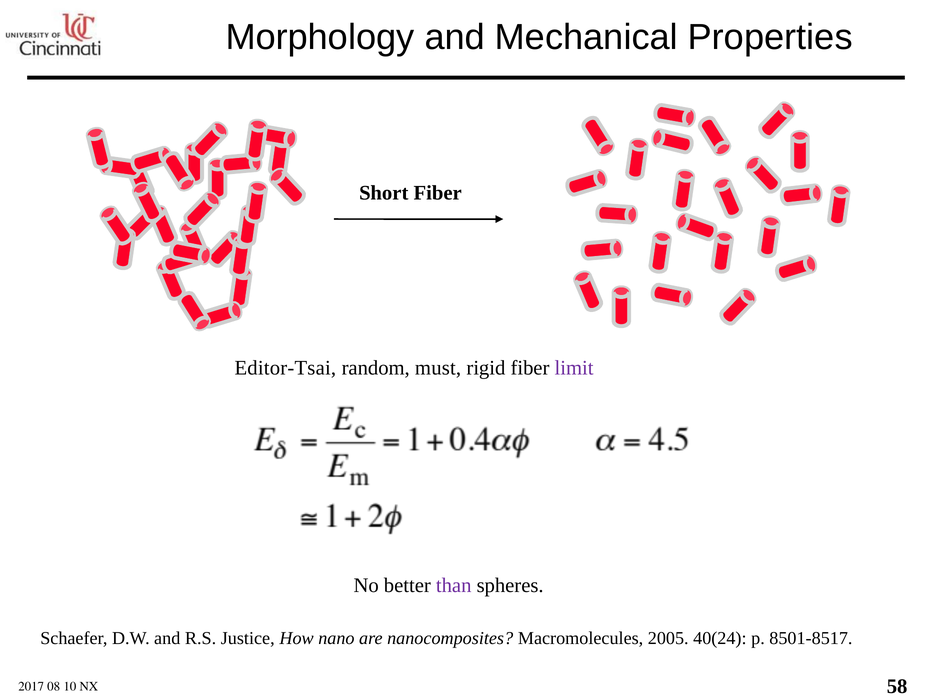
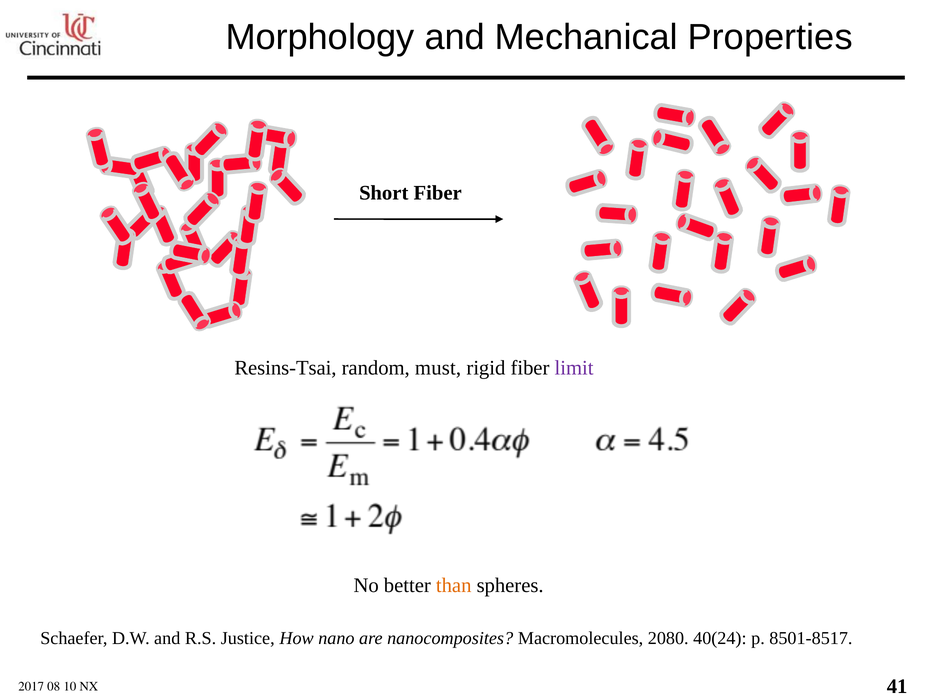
Editor-Tsai: Editor-Tsai -> Resins-Tsai
than colour: purple -> orange
2005: 2005 -> 2080
58: 58 -> 41
